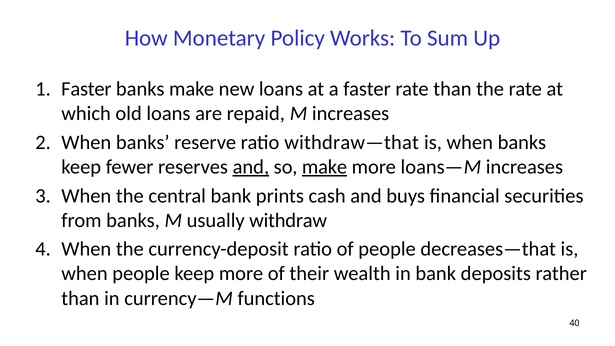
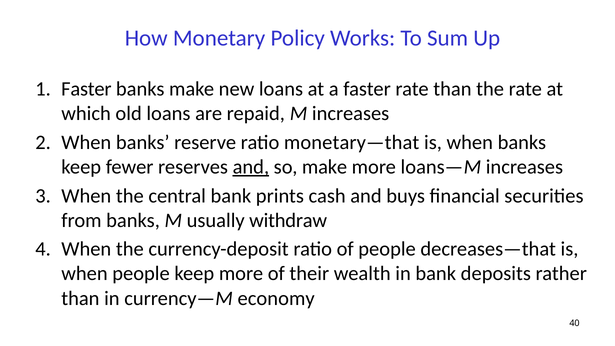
withdraw—that: withdraw—that -> monetary—that
make at (325, 167) underline: present -> none
functions: functions -> economy
